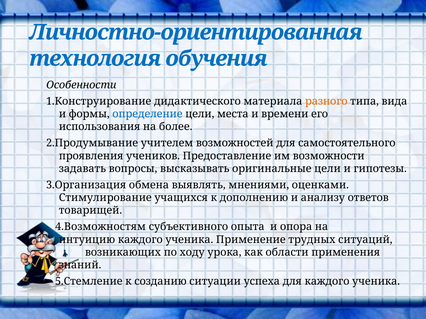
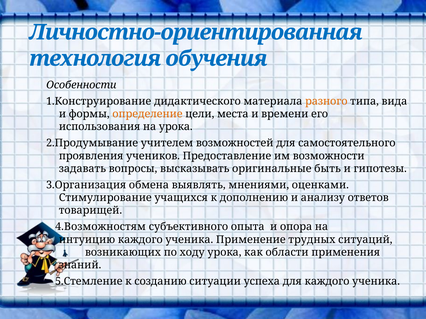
определение colour: blue -> orange
на более: более -> урока
оригинальные цели: цели -> быть
